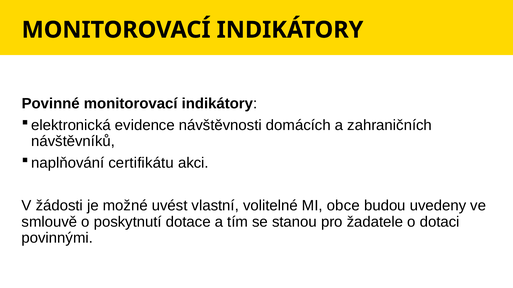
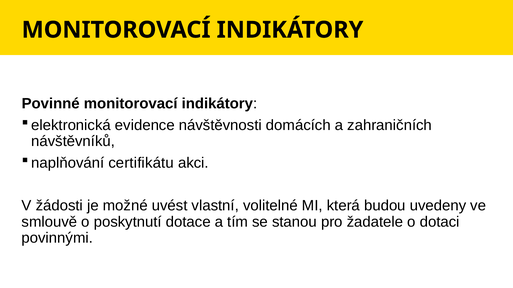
obce: obce -> která
